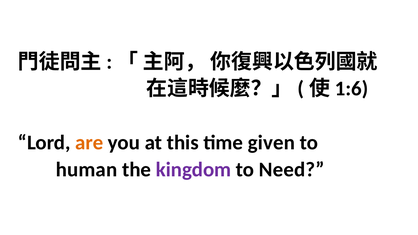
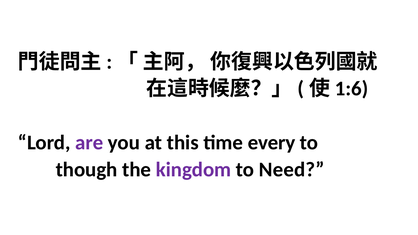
are colour: orange -> purple
given: given -> every
human: human -> though
